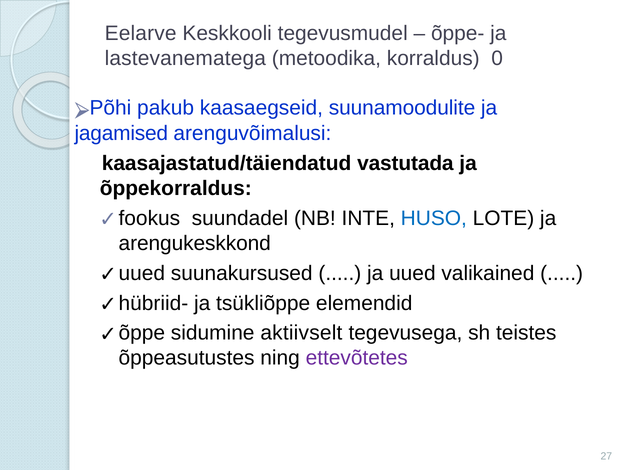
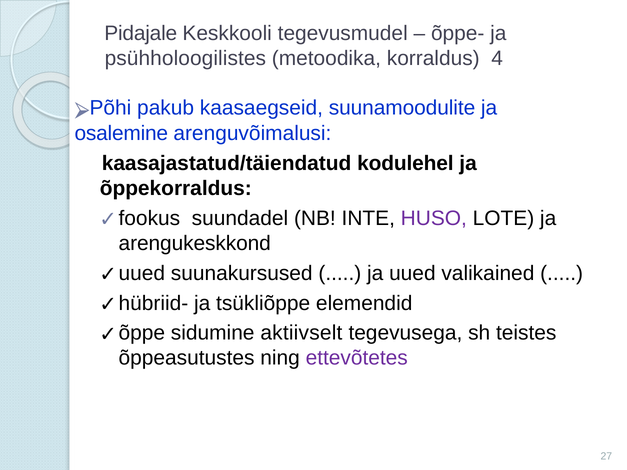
Eelarve: Eelarve -> Pidajale
lastevanematega: lastevanematega -> psühholoogilistes
0: 0 -> 4
jagamised: jagamised -> osalemine
vastutada: vastutada -> kodulehel
HUSO colour: blue -> purple
